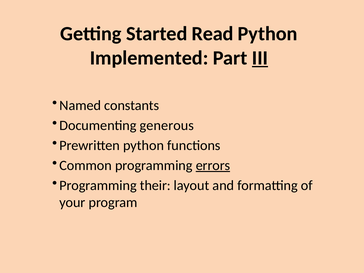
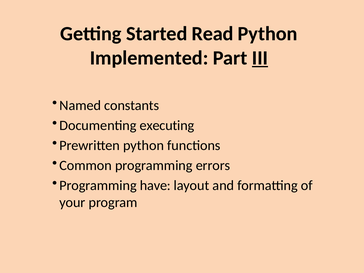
generous: generous -> executing
errors underline: present -> none
their: their -> have
